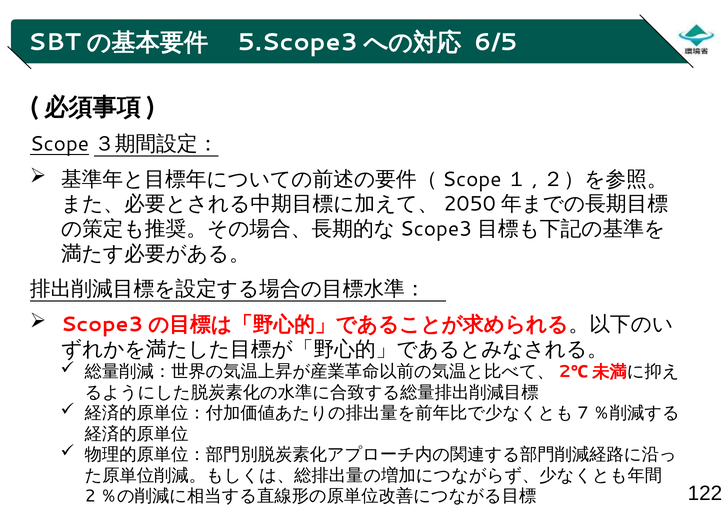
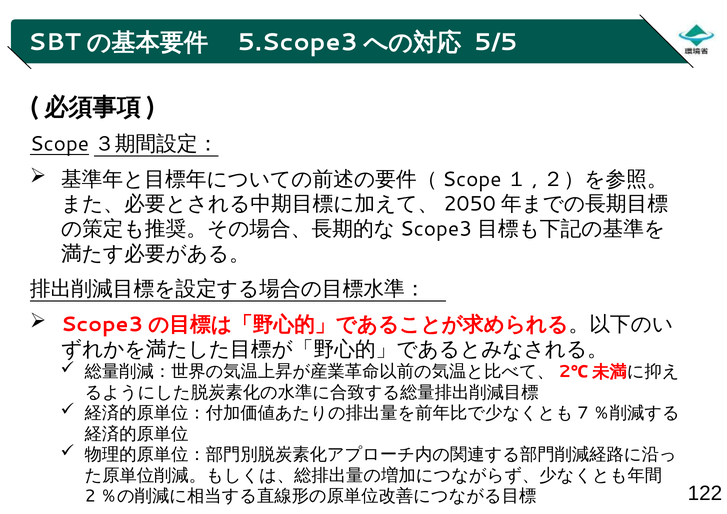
6/5: 6/5 -> 5/5
